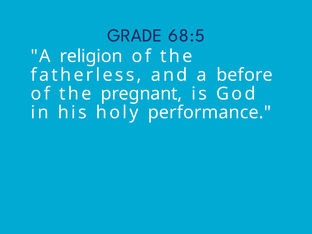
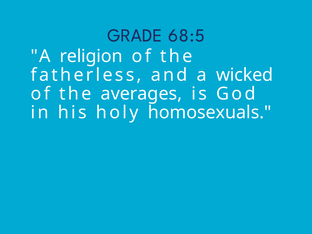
before: before -> wicked
pregnant: pregnant -> averages
performance: performance -> homosexuals
